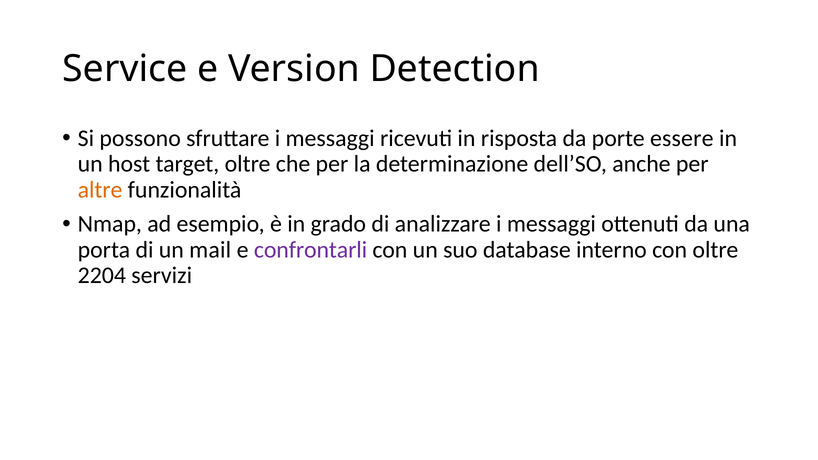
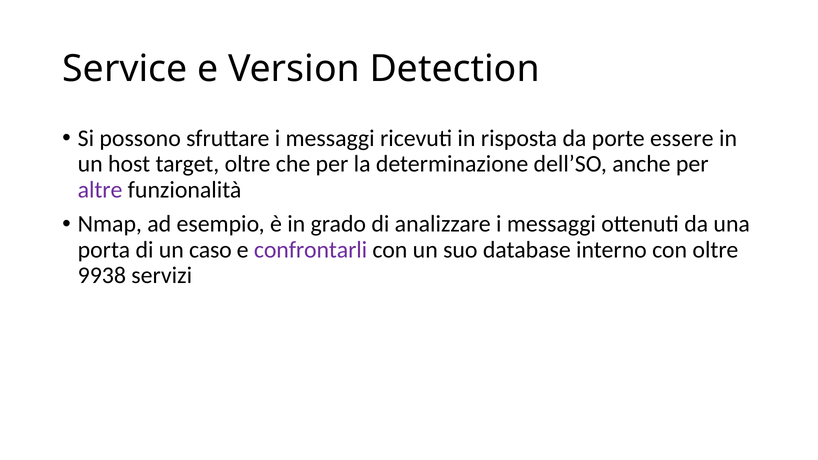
altre colour: orange -> purple
mail: mail -> caso
2204: 2204 -> 9938
